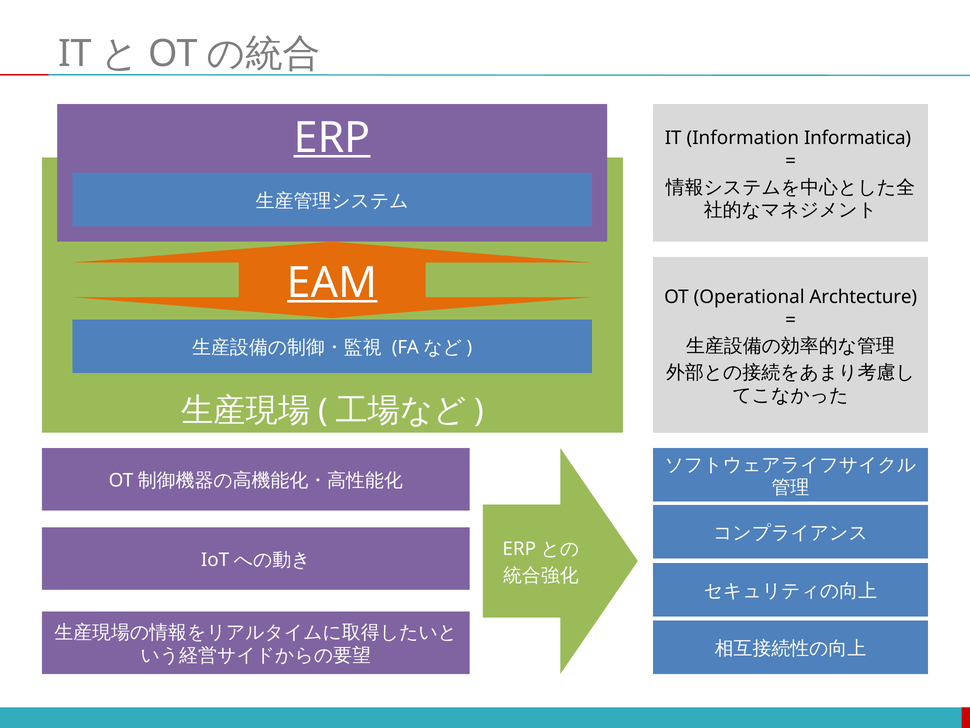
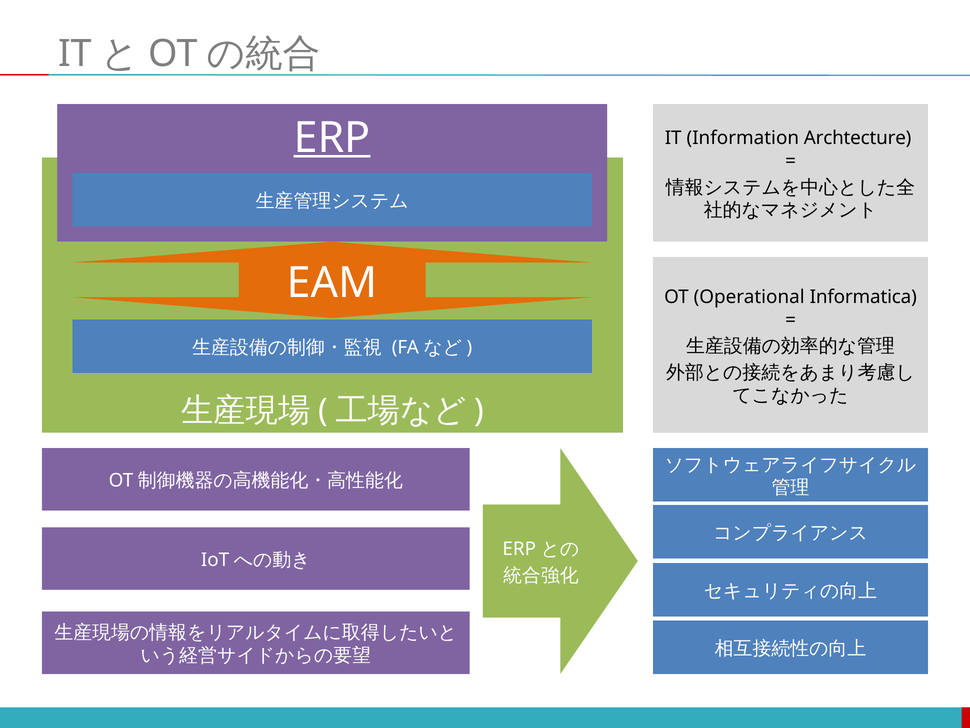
Informatica: Informatica -> Archtecture
EAM underline: present -> none
Archtecture: Archtecture -> Informatica
